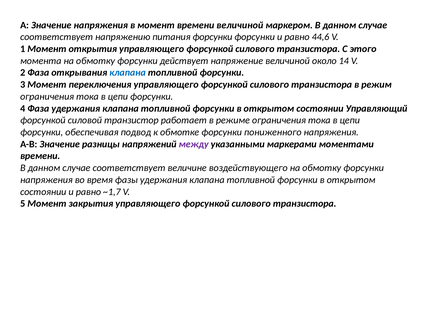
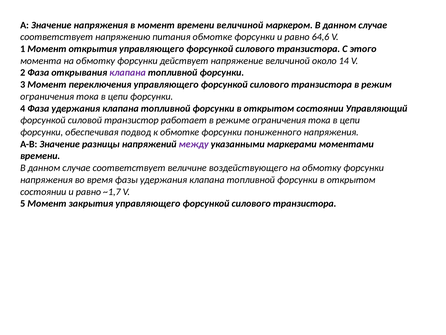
питания форсунки: форсунки -> обмотке
44,6: 44,6 -> 64,6
клапана at (128, 73) colour: blue -> purple
